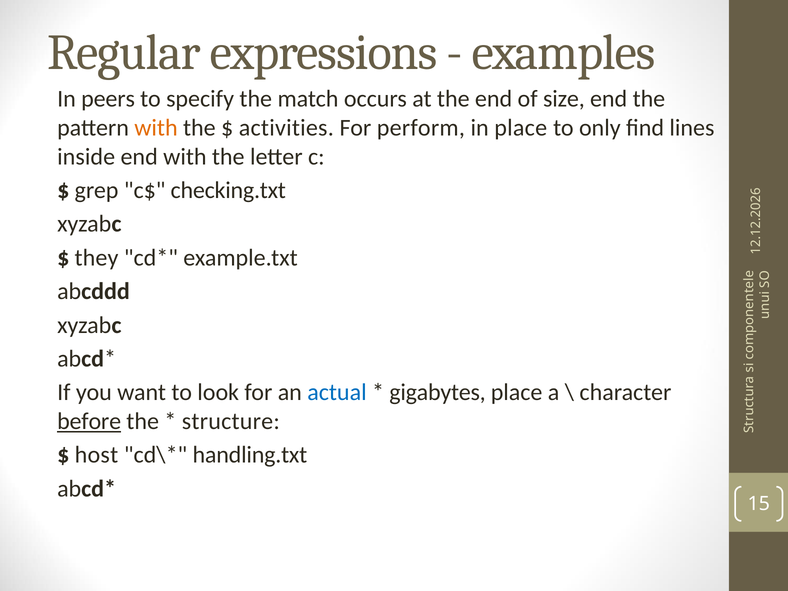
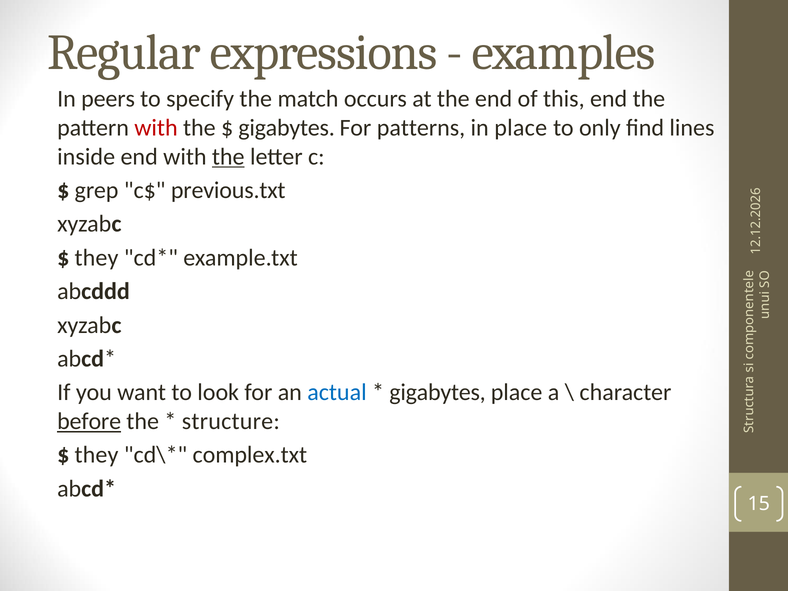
size: size -> this
with at (156, 128) colour: orange -> red
activities at (286, 128): activities -> gigabytes
perform: perform -> patterns
the at (228, 157) underline: none -> present
checking.txt: checking.txt -> previous.txt
host at (96, 455): host -> they
handling.txt: handling.txt -> complex.txt
